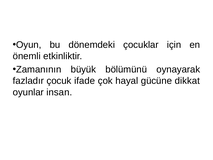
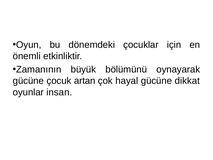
fazladır at (28, 81): fazladır -> gücüne
ifade: ifade -> artan
